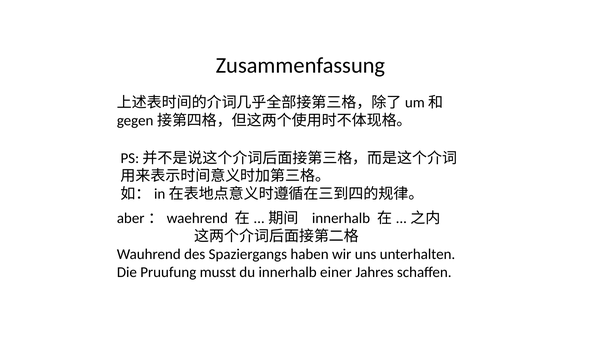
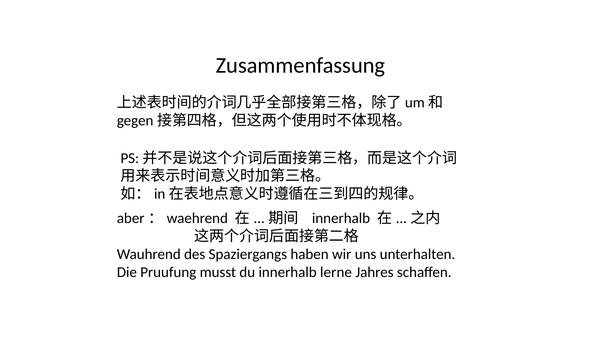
einer: einer -> lerne
